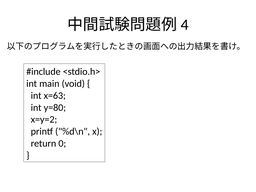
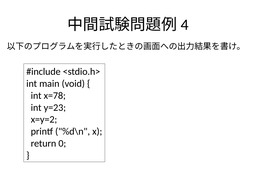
x=63: x=63 -> x=78
y=80: y=80 -> y=23
